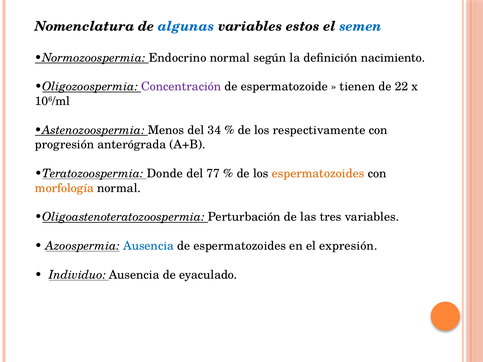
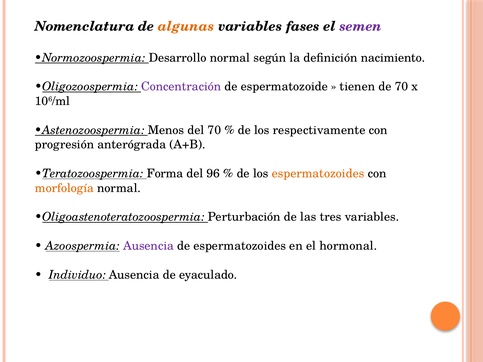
algunas colour: blue -> orange
estos: estos -> fases
semen colour: blue -> purple
Endocrino: Endocrino -> Desarrollo
de 22: 22 -> 70
del 34: 34 -> 70
Donde: Donde -> Forma
77: 77 -> 96
Ausencia at (148, 246) colour: blue -> purple
expresión: expresión -> hormonal
